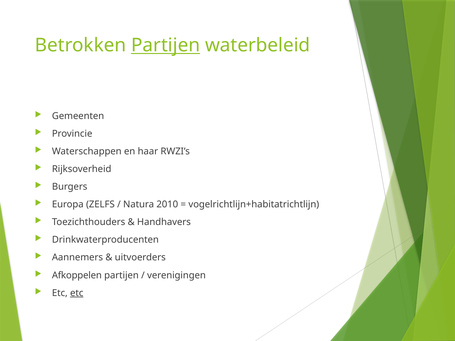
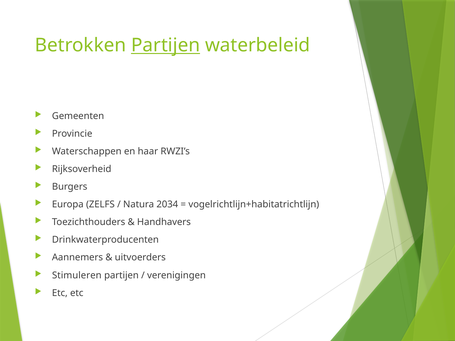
2010: 2010 -> 2034
Afkoppelen: Afkoppelen -> Stimuleren
etc at (77, 293) underline: present -> none
